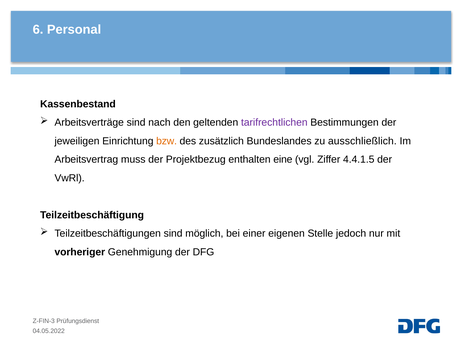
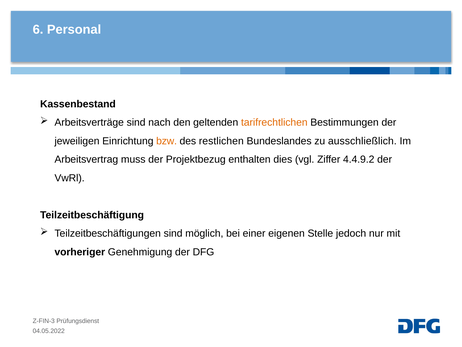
tarifrechtlichen colour: purple -> orange
zusätzlich: zusätzlich -> restlichen
eine: eine -> dies
4.4.1.5: 4.4.1.5 -> 4.4.9.2
